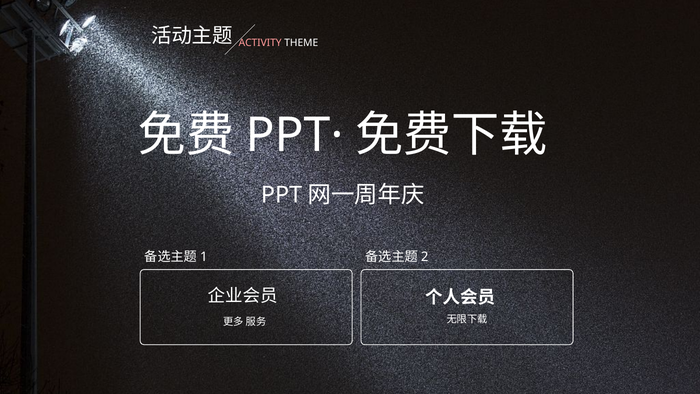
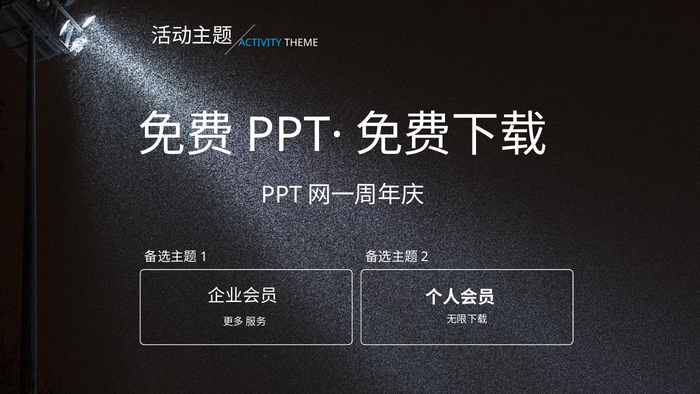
ACTIVITY colour: pink -> light blue
